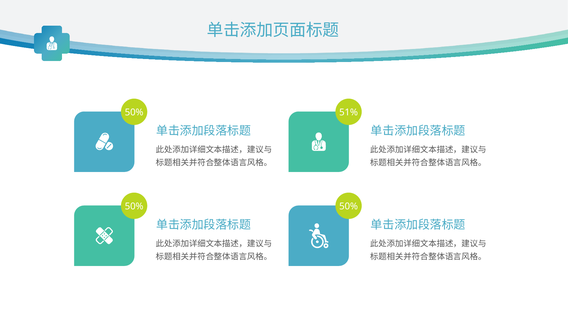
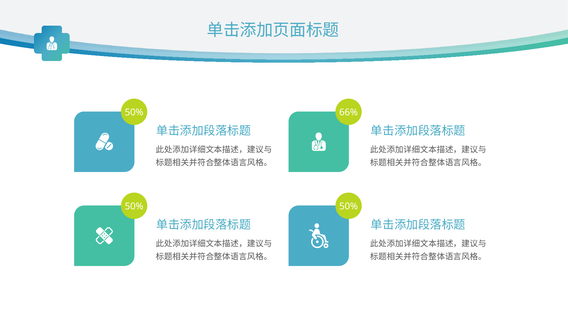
51%: 51% -> 66%
